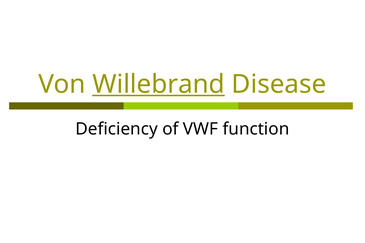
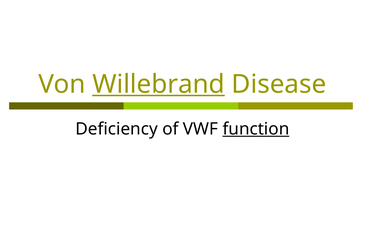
function underline: none -> present
